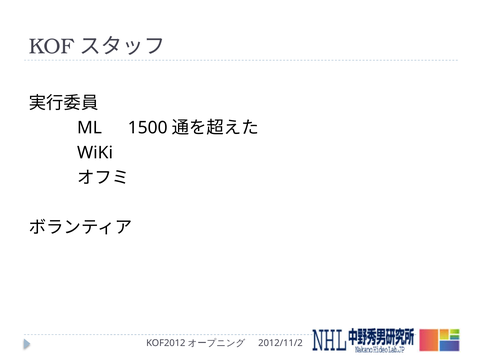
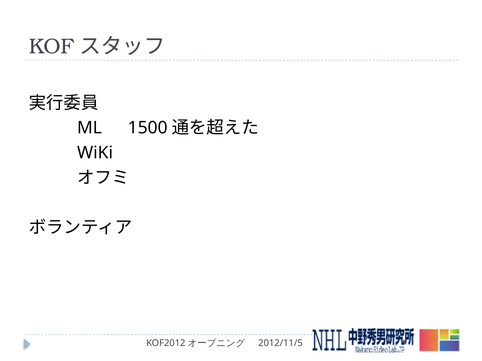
2012/11/2: 2012/11/2 -> 2012/11/5
